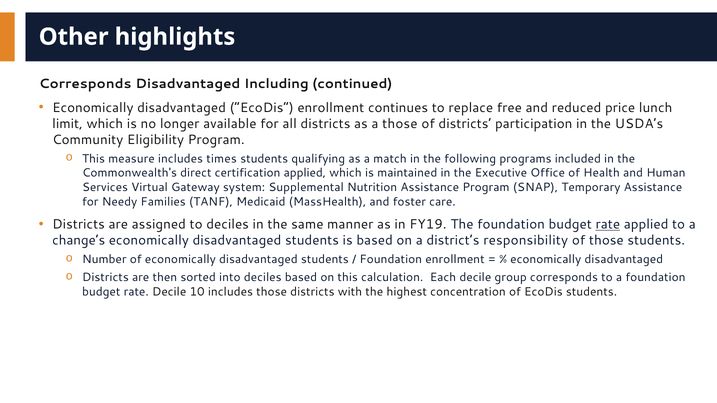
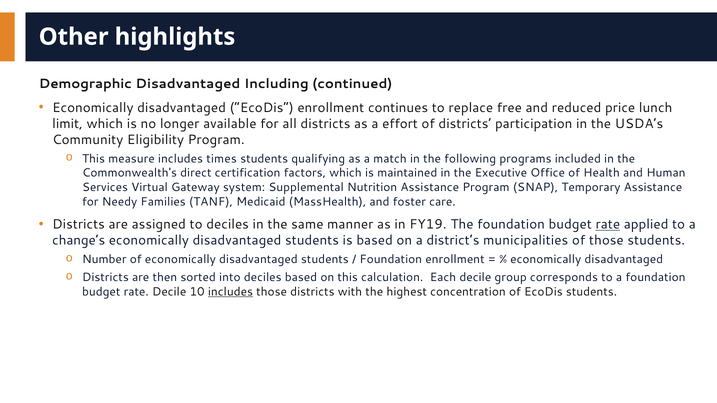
Corresponds at (85, 84): Corresponds -> Demographic
a those: those -> effort
certification applied: applied -> factors
responsibility: responsibility -> municipalities
includes at (230, 292) underline: none -> present
